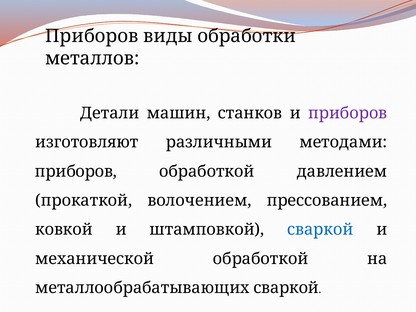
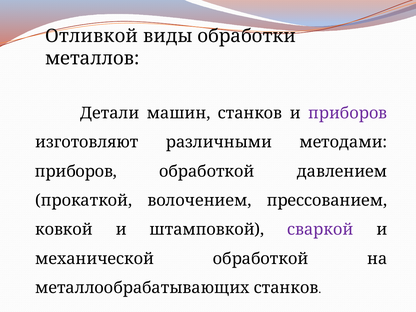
Приборов at (92, 36): Приборов -> Отливкой
сваркой at (320, 230) colour: blue -> purple
металлообрабатывающих сваркой: сваркой -> станков
